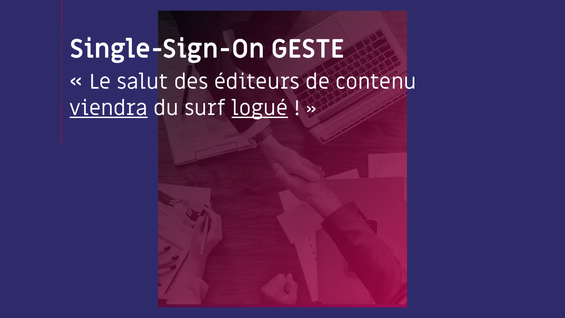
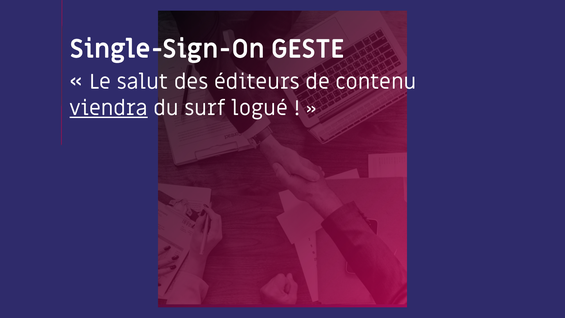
logué underline: present -> none
